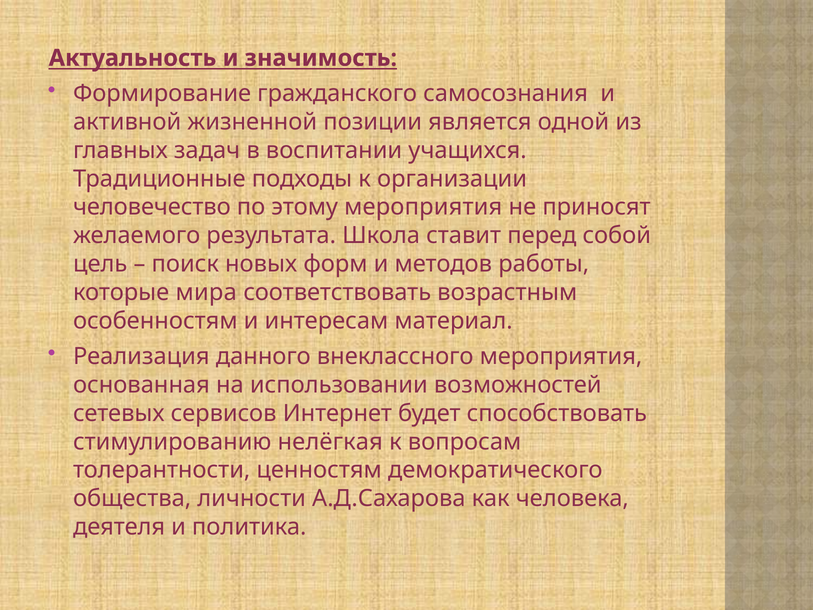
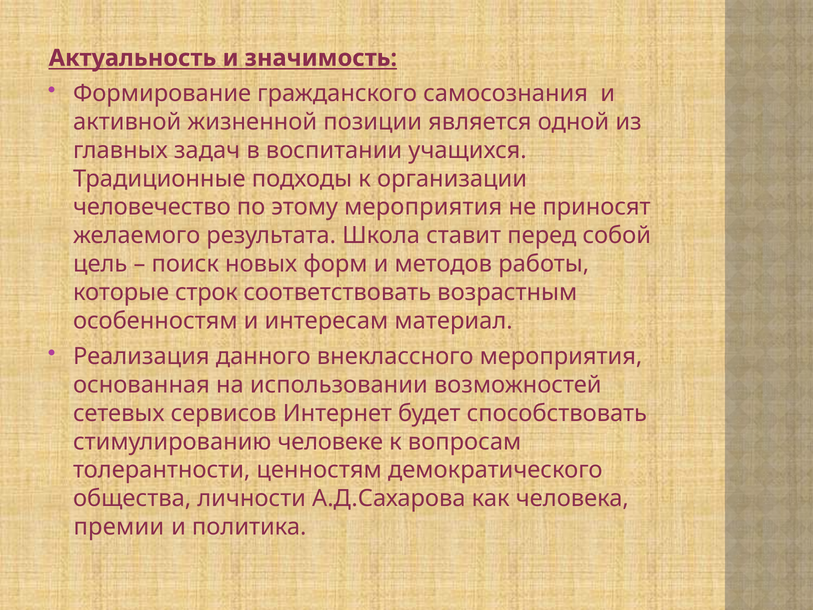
мира: мира -> строк
нелёгкая: нелёгкая -> человеке
деятеля: деятеля -> премии
